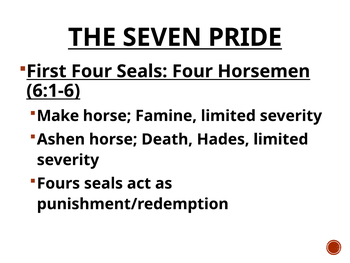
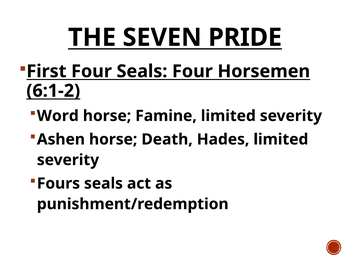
6:1-6: 6:1-6 -> 6:1-2
Make: Make -> Word
